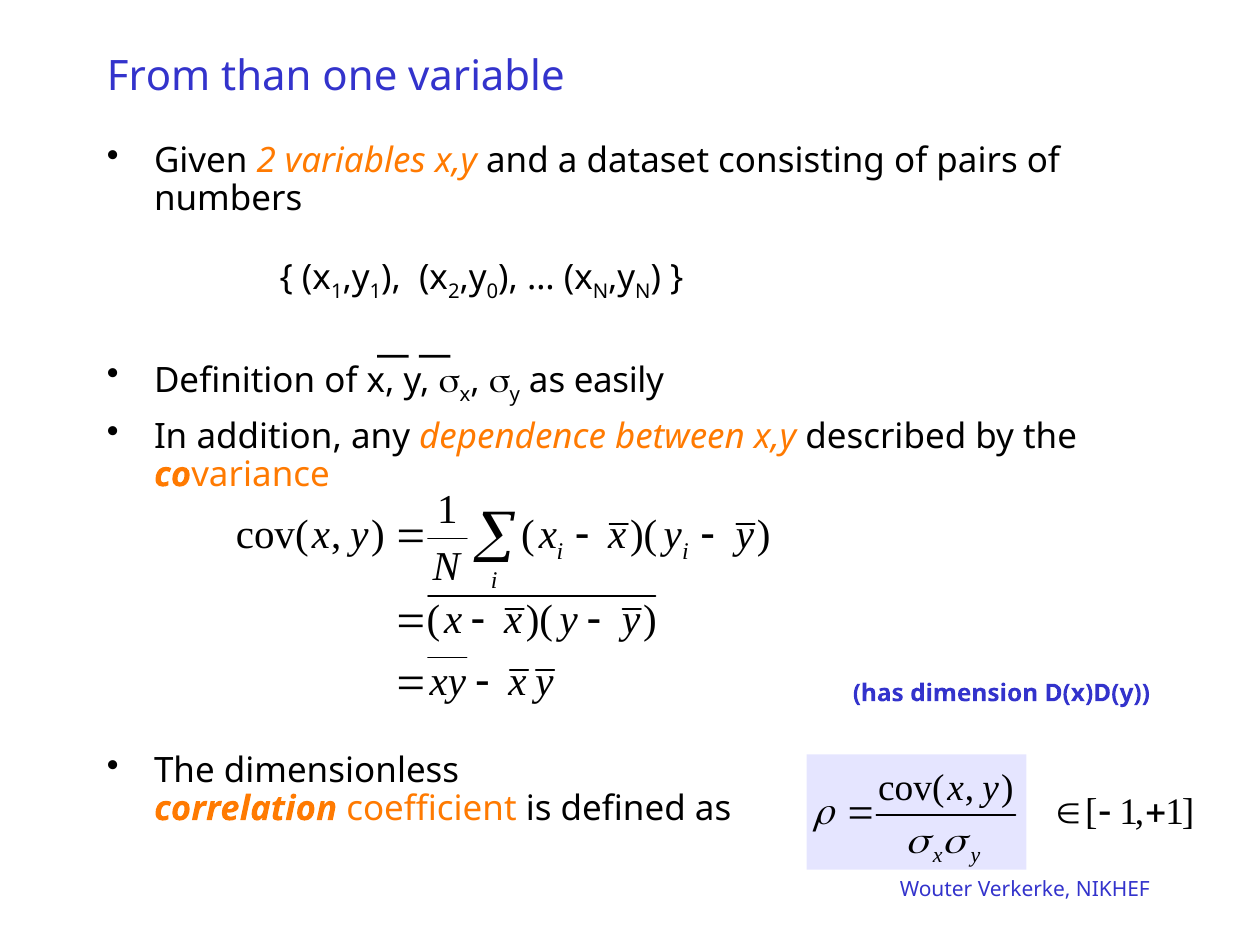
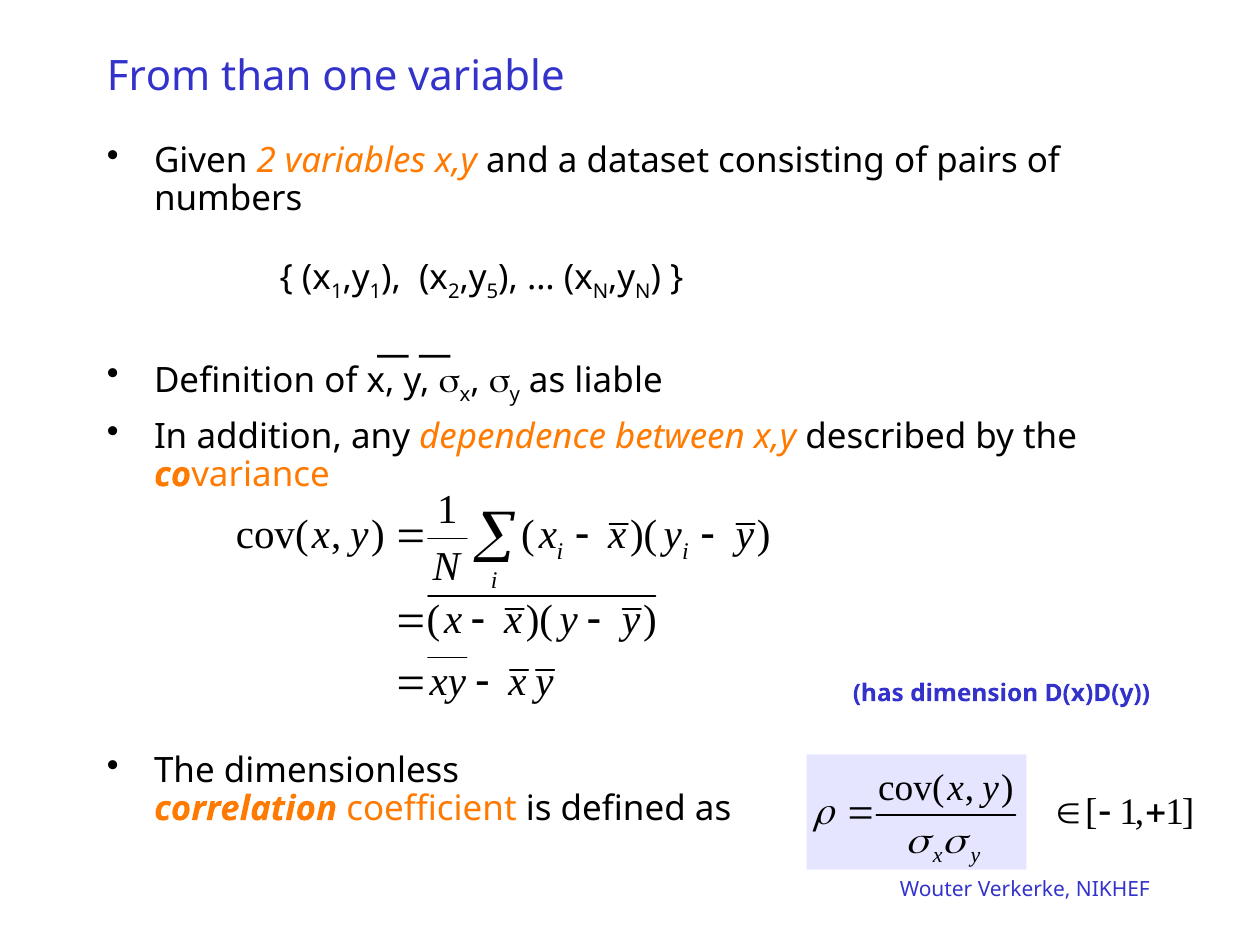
0: 0 -> 5
easily: easily -> liable
